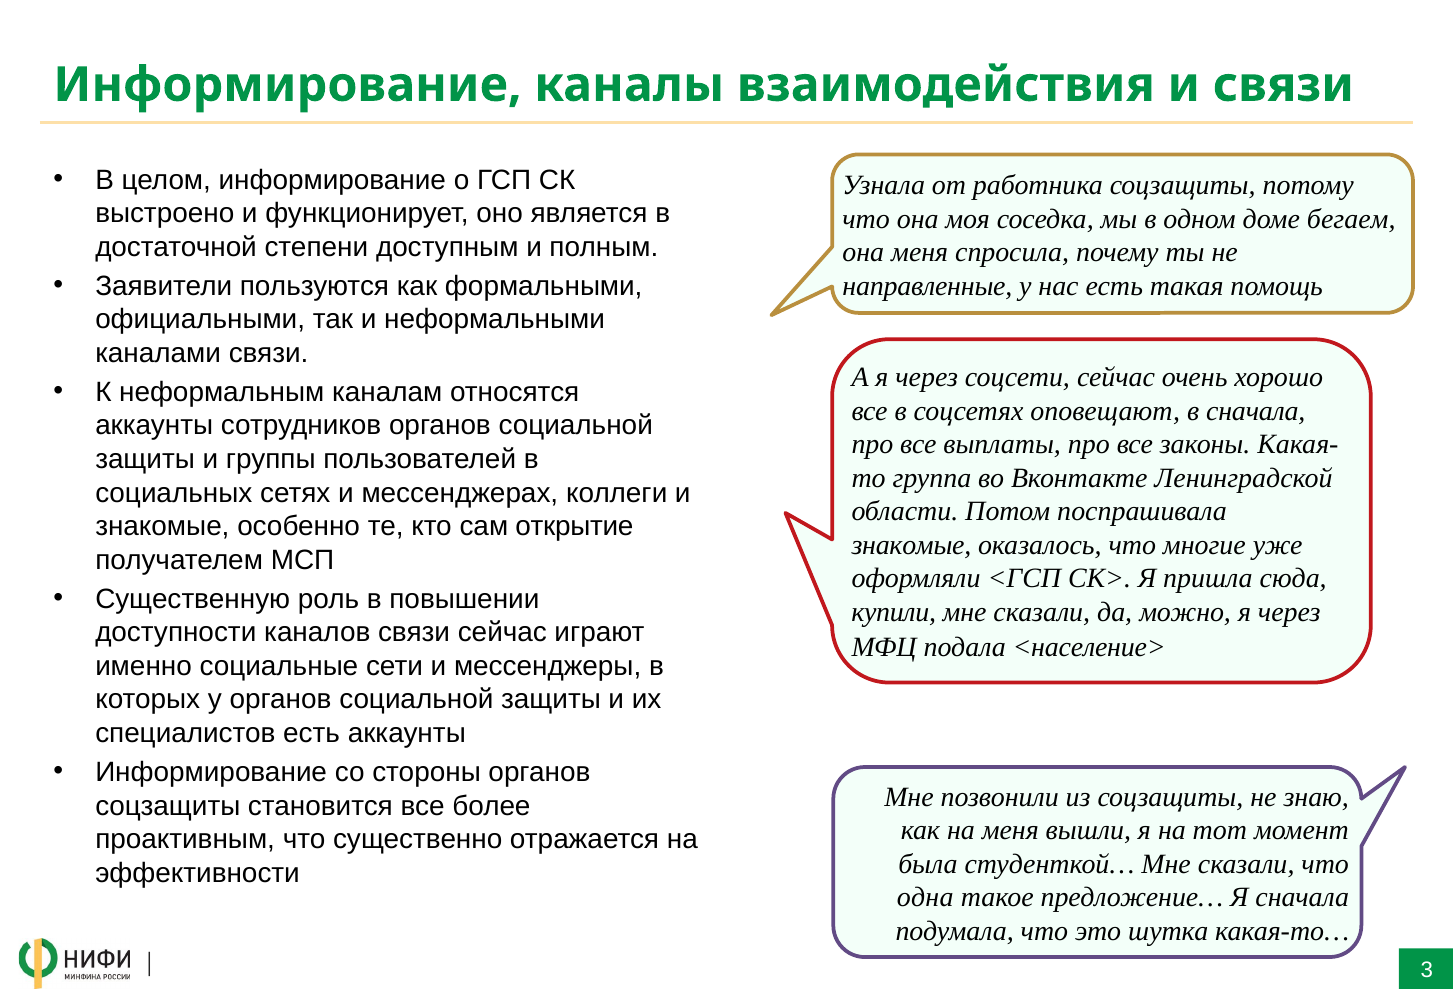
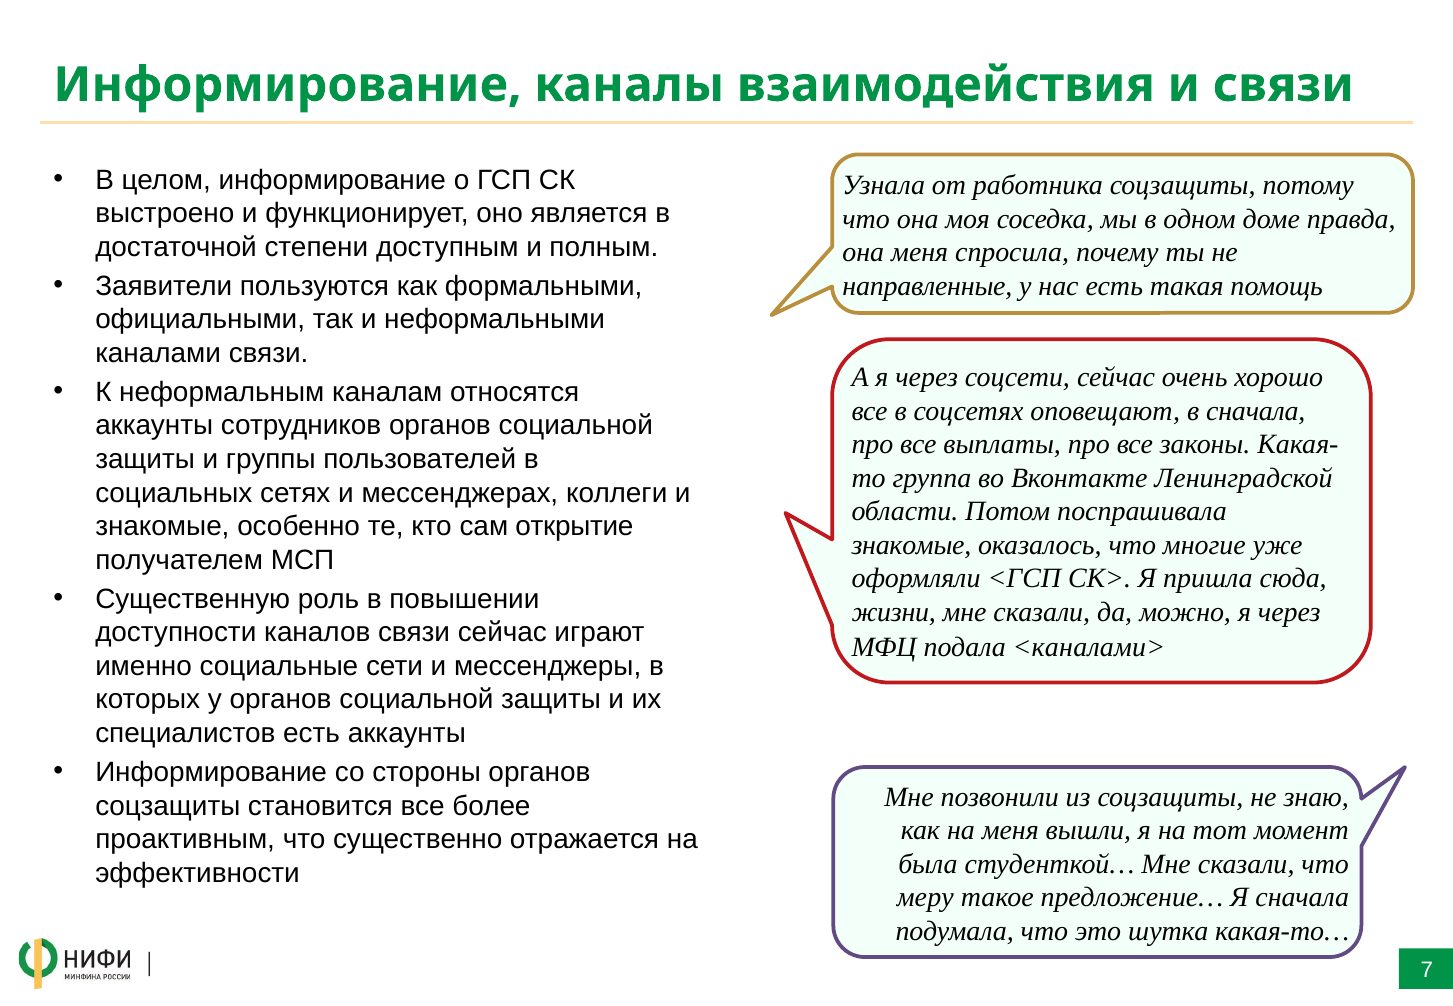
бегаем: бегаем -> правда
купили: купили -> жизни
<население>: <население> -> <каналами>
одна: одна -> меру
3: 3 -> 7
